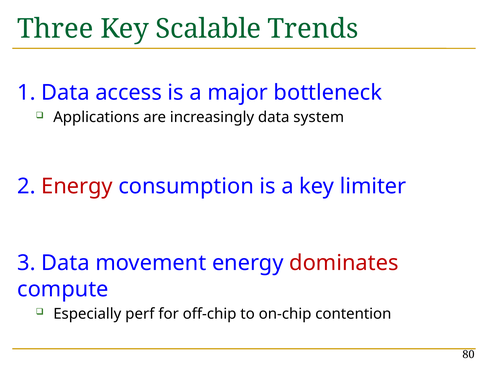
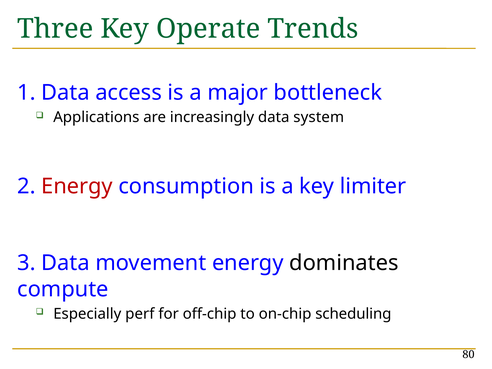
Scalable: Scalable -> Operate
dominates colour: red -> black
contention: contention -> scheduling
